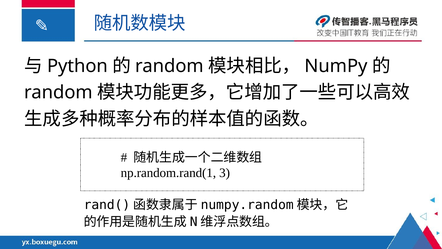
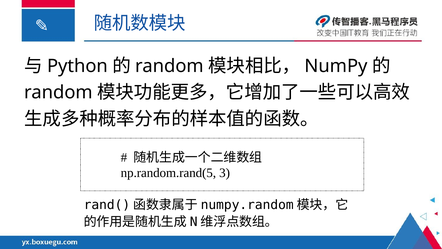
np.random.rand(1: np.random.rand(1 -> np.random.rand(5
